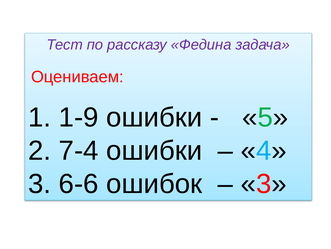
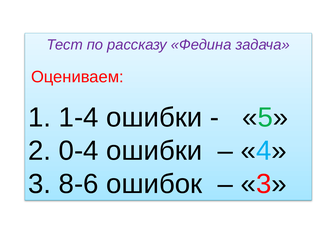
1-9: 1-9 -> 1-4
7-4: 7-4 -> 0-4
6-6: 6-6 -> 8-6
